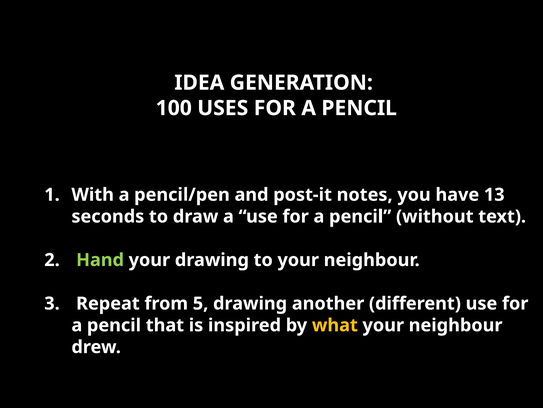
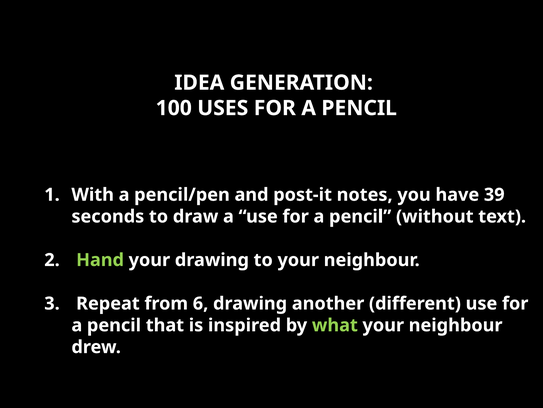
13: 13 -> 39
5: 5 -> 6
what colour: yellow -> light green
